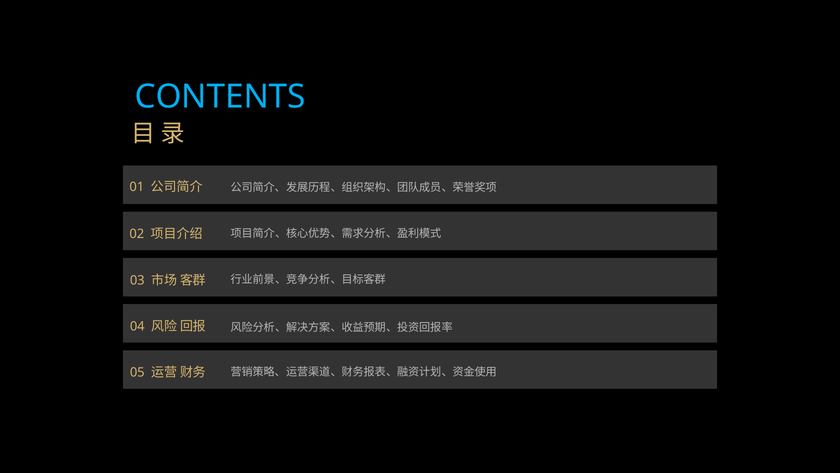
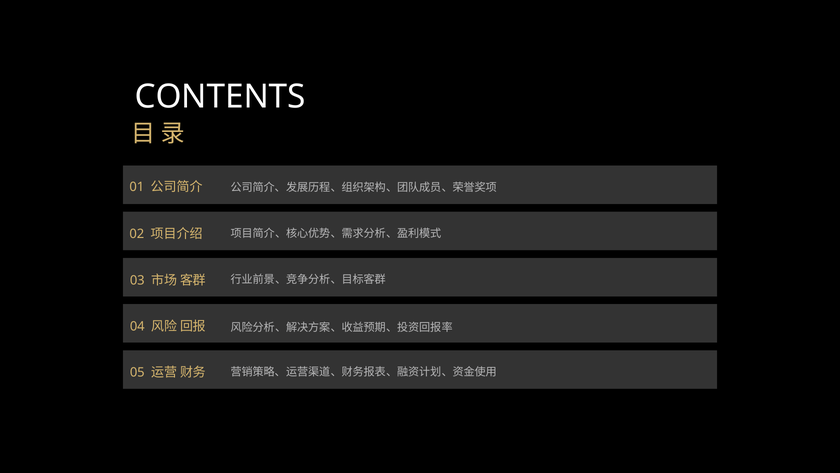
CONTENTS colour: light blue -> white
